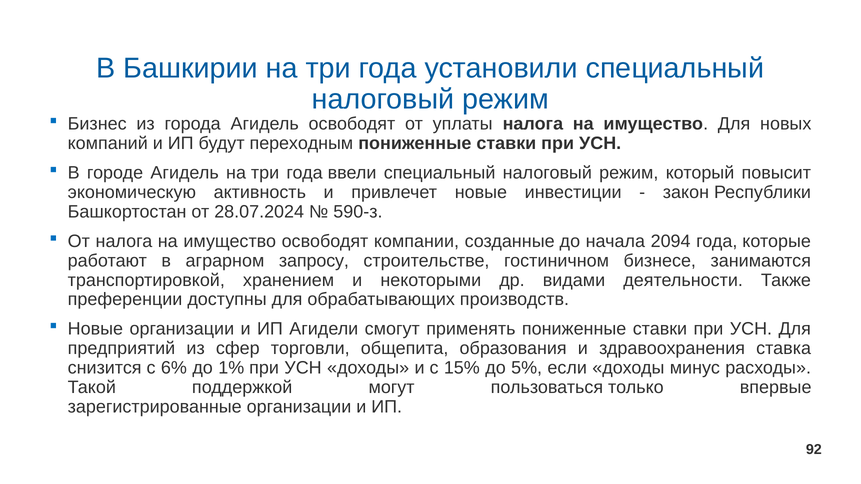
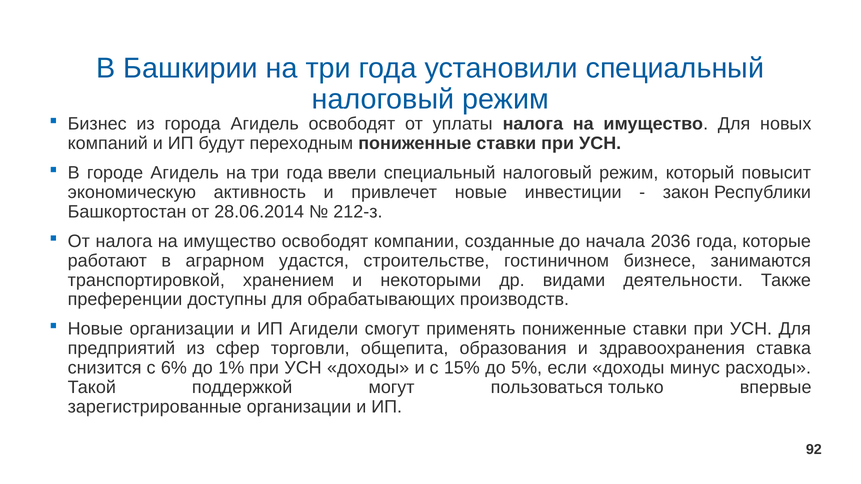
28.07.2024: 28.07.2024 -> 28.06.2014
590-з: 590-з -> 212-з
2094: 2094 -> 2036
запросу: запросу -> удастся
